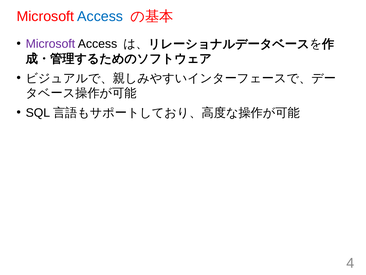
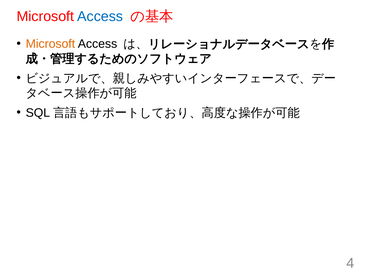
Microsoft at (50, 44) colour: purple -> orange
